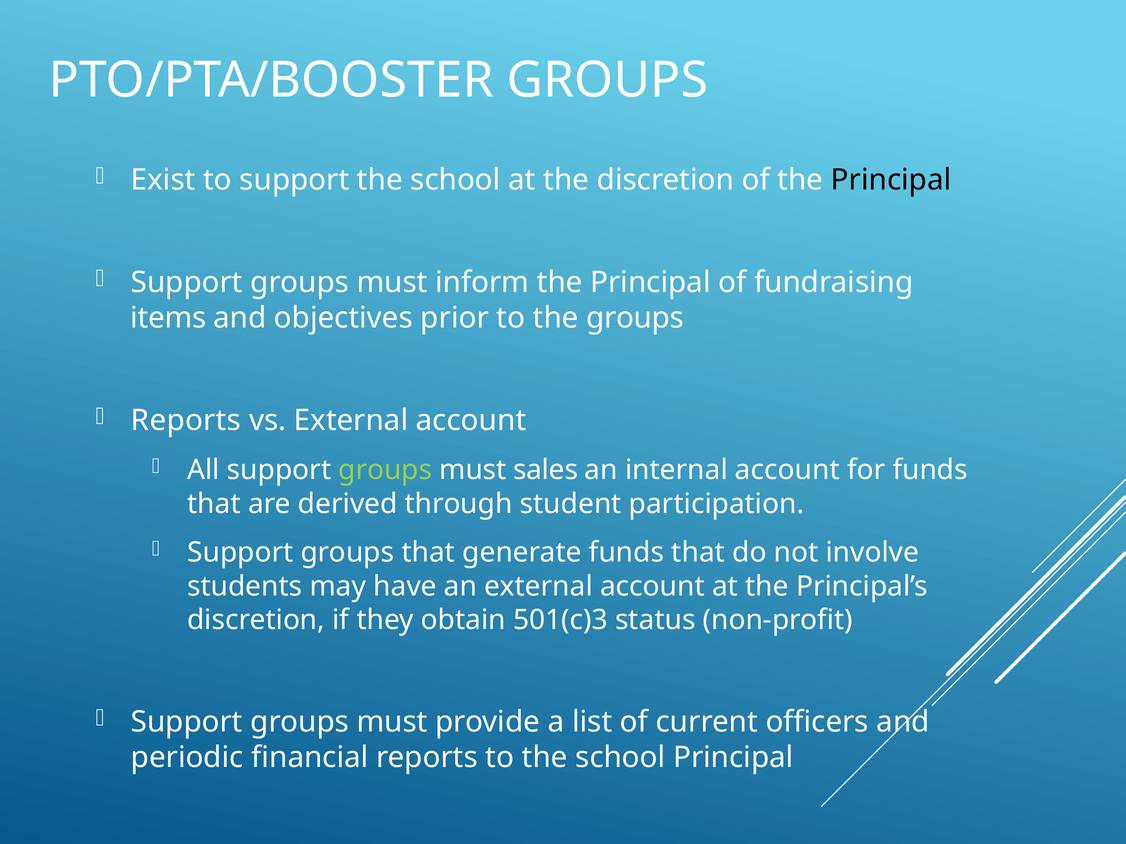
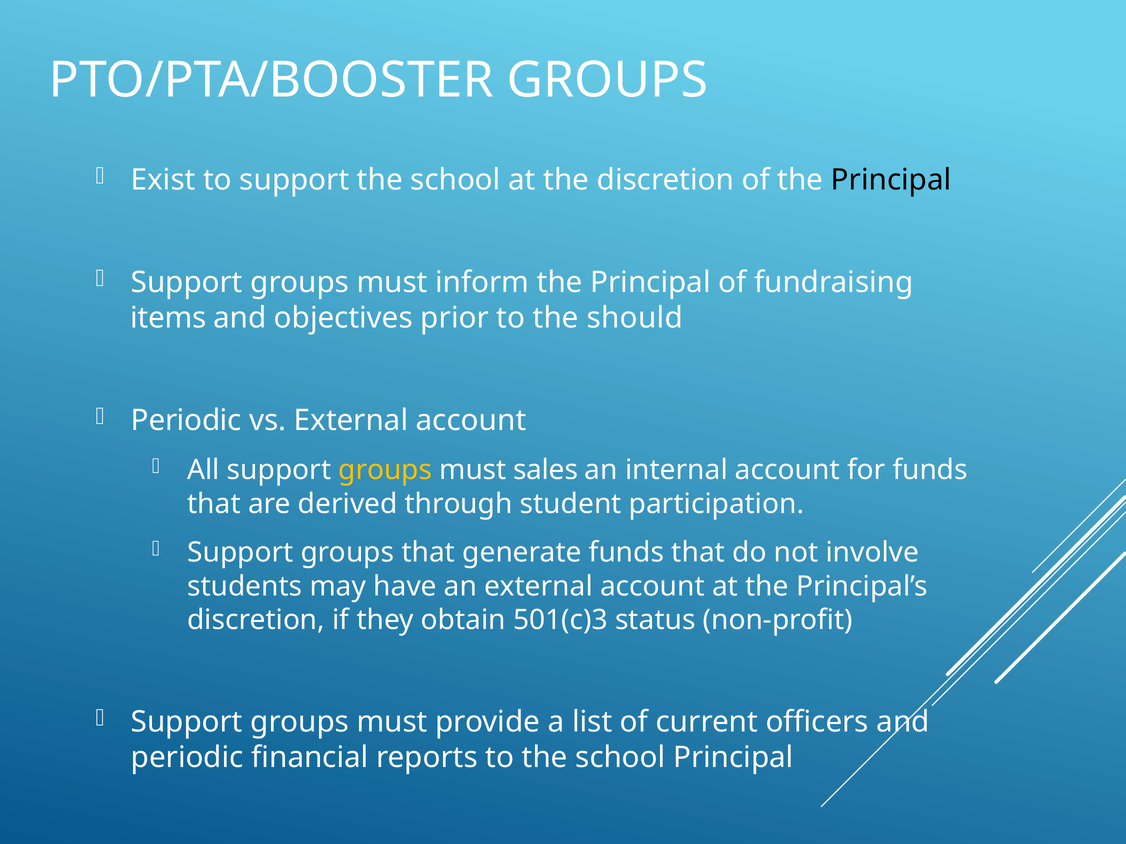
the groups: groups -> should
Reports at (186, 421): Reports -> Periodic
groups at (385, 470) colour: light green -> yellow
